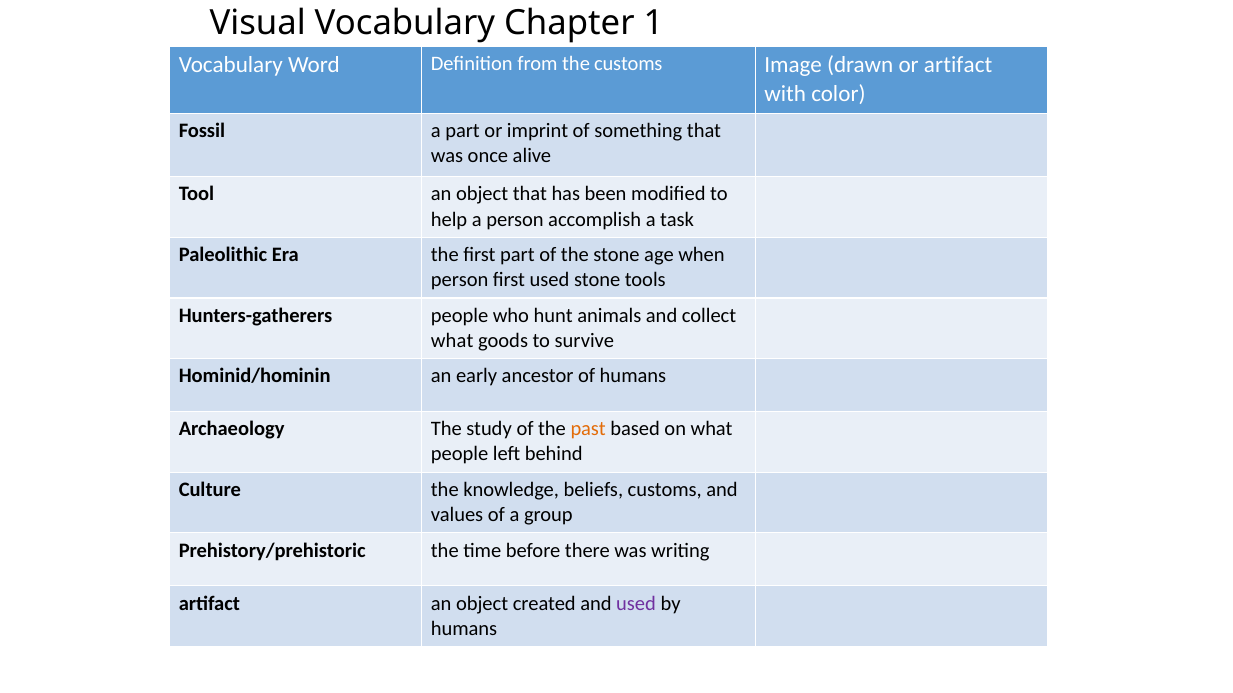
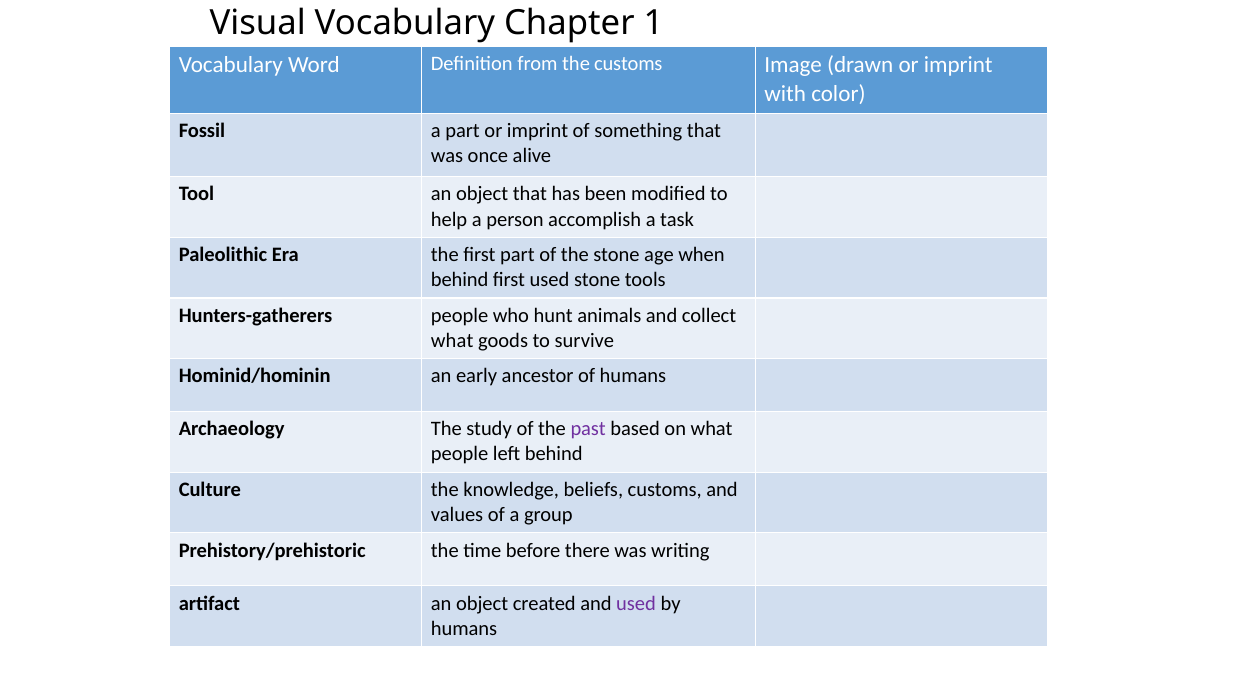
drawn or artifact: artifact -> imprint
person at (460, 280): person -> behind
past colour: orange -> purple
